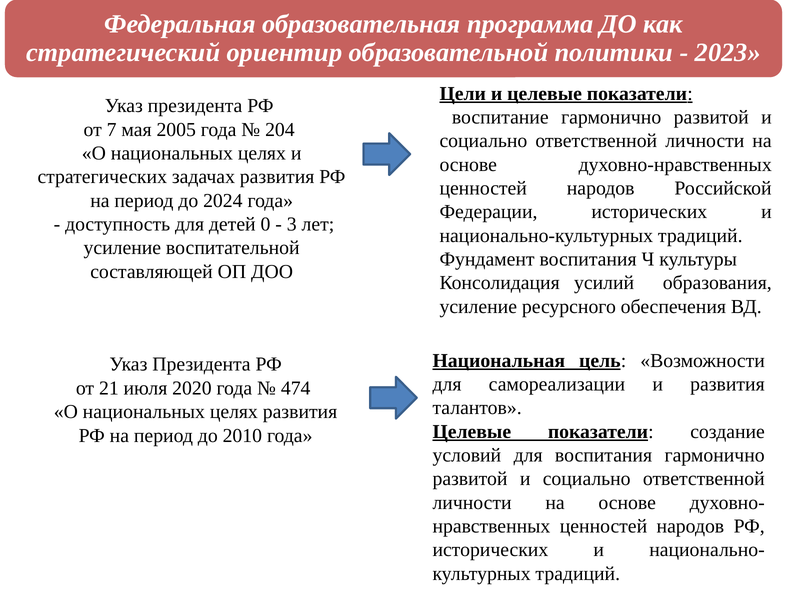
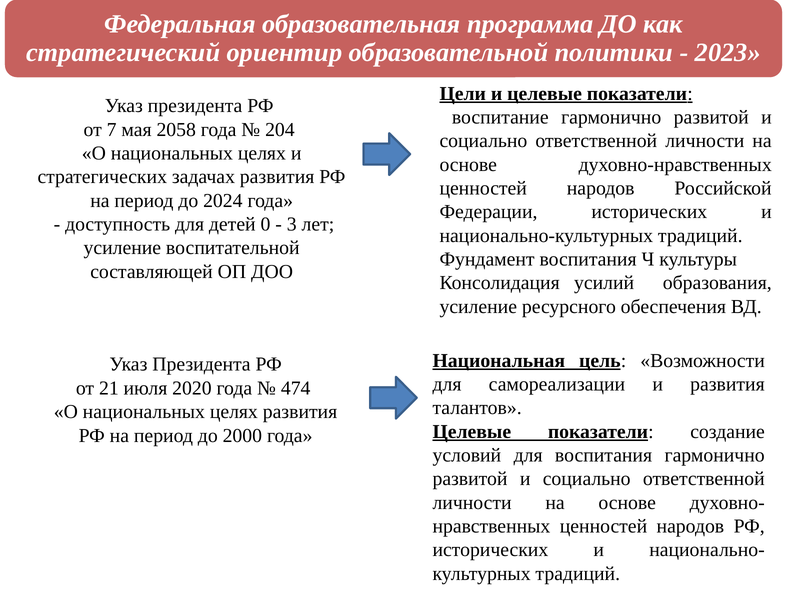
2005: 2005 -> 2058
2010: 2010 -> 2000
